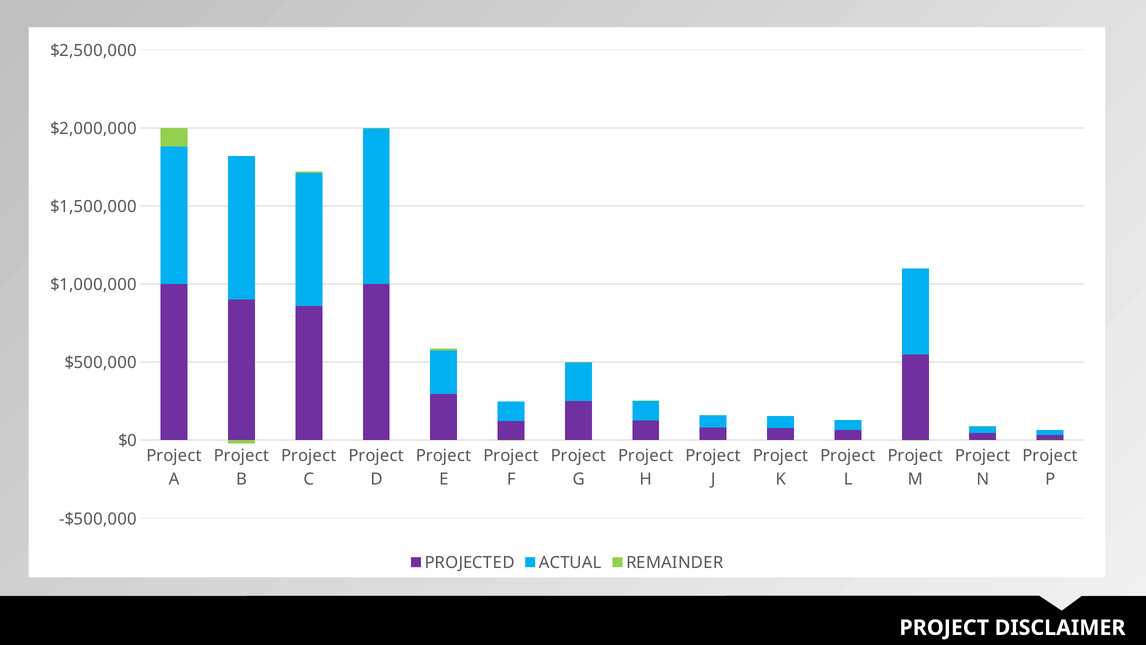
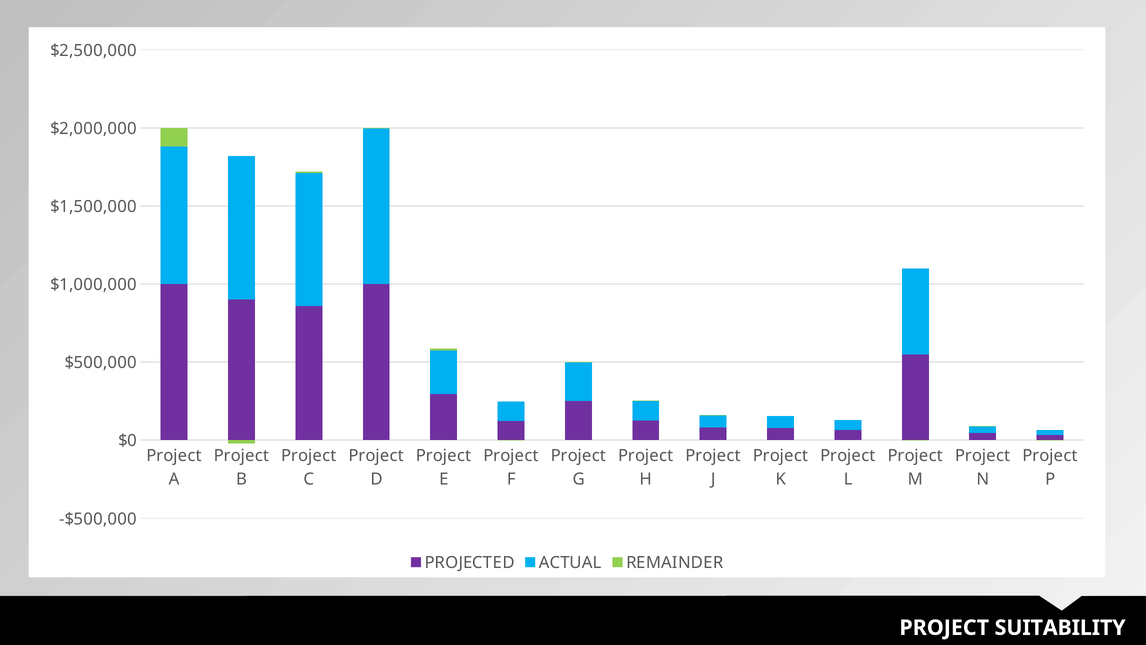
DISCLAIMER: DISCLAIMER -> SUITABILITY
